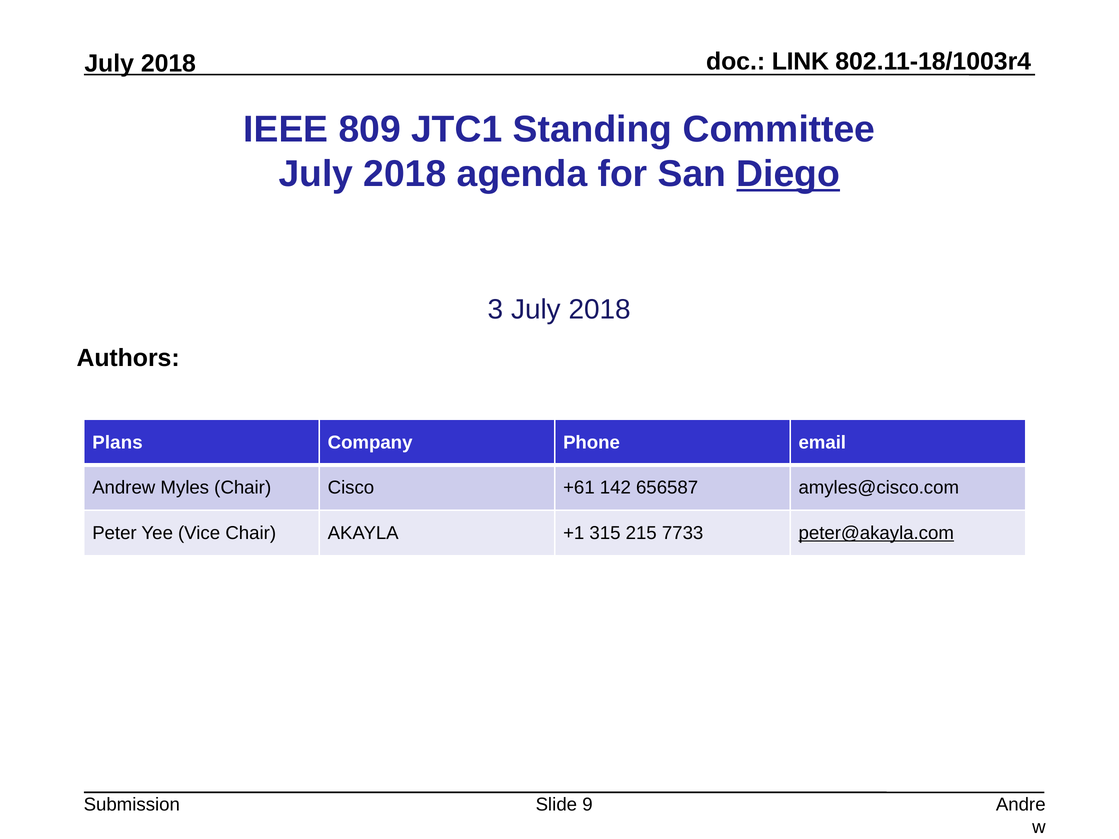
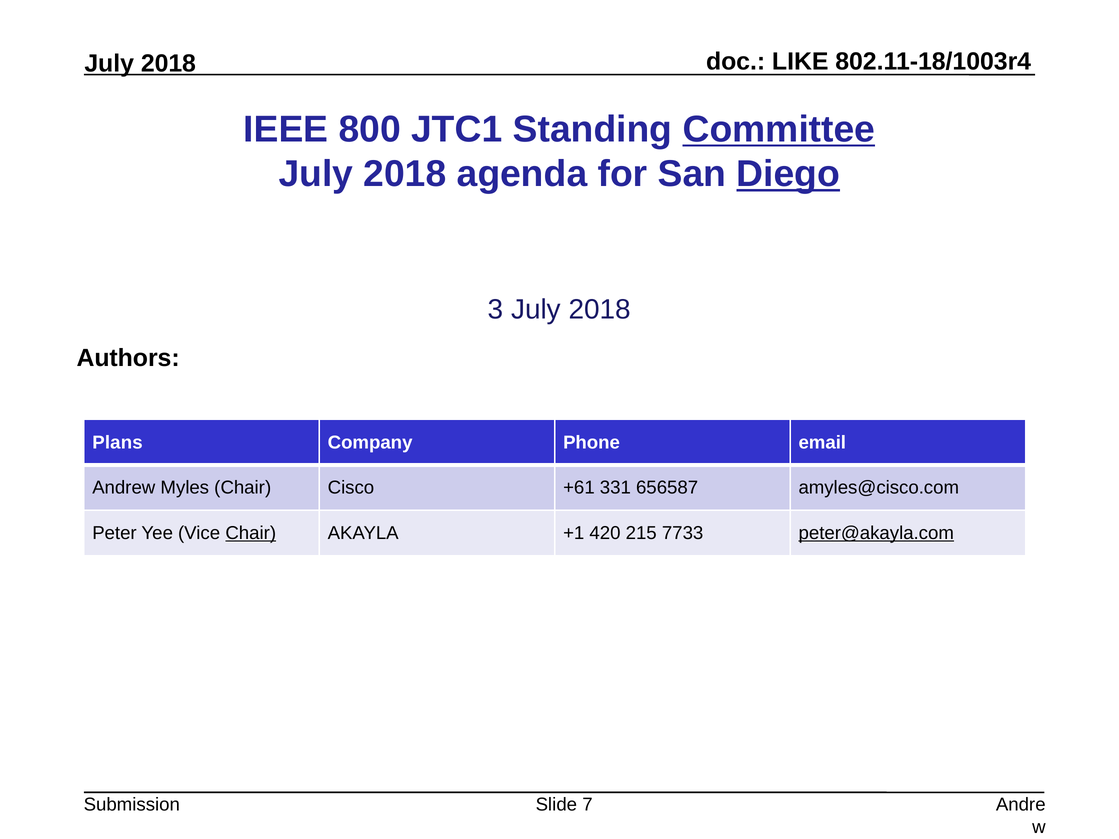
LINK: LINK -> LIKE
809: 809 -> 800
Committee underline: none -> present
142: 142 -> 331
Chair at (251, 533) underline: none -> present
315: 315 -> 420
9: 9 -> 7
